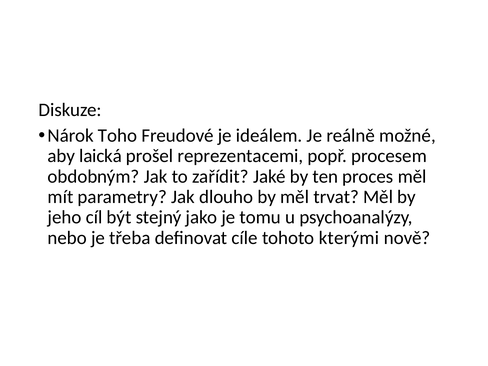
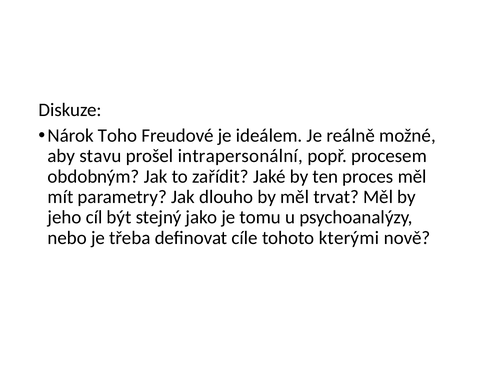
laická: laická -> stavu
reprezentacemi: reprezentacemi -> intrapersonální
